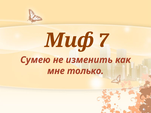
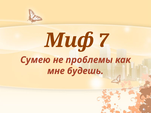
изменить: изменить -> проблемы
только: только -> будешь
